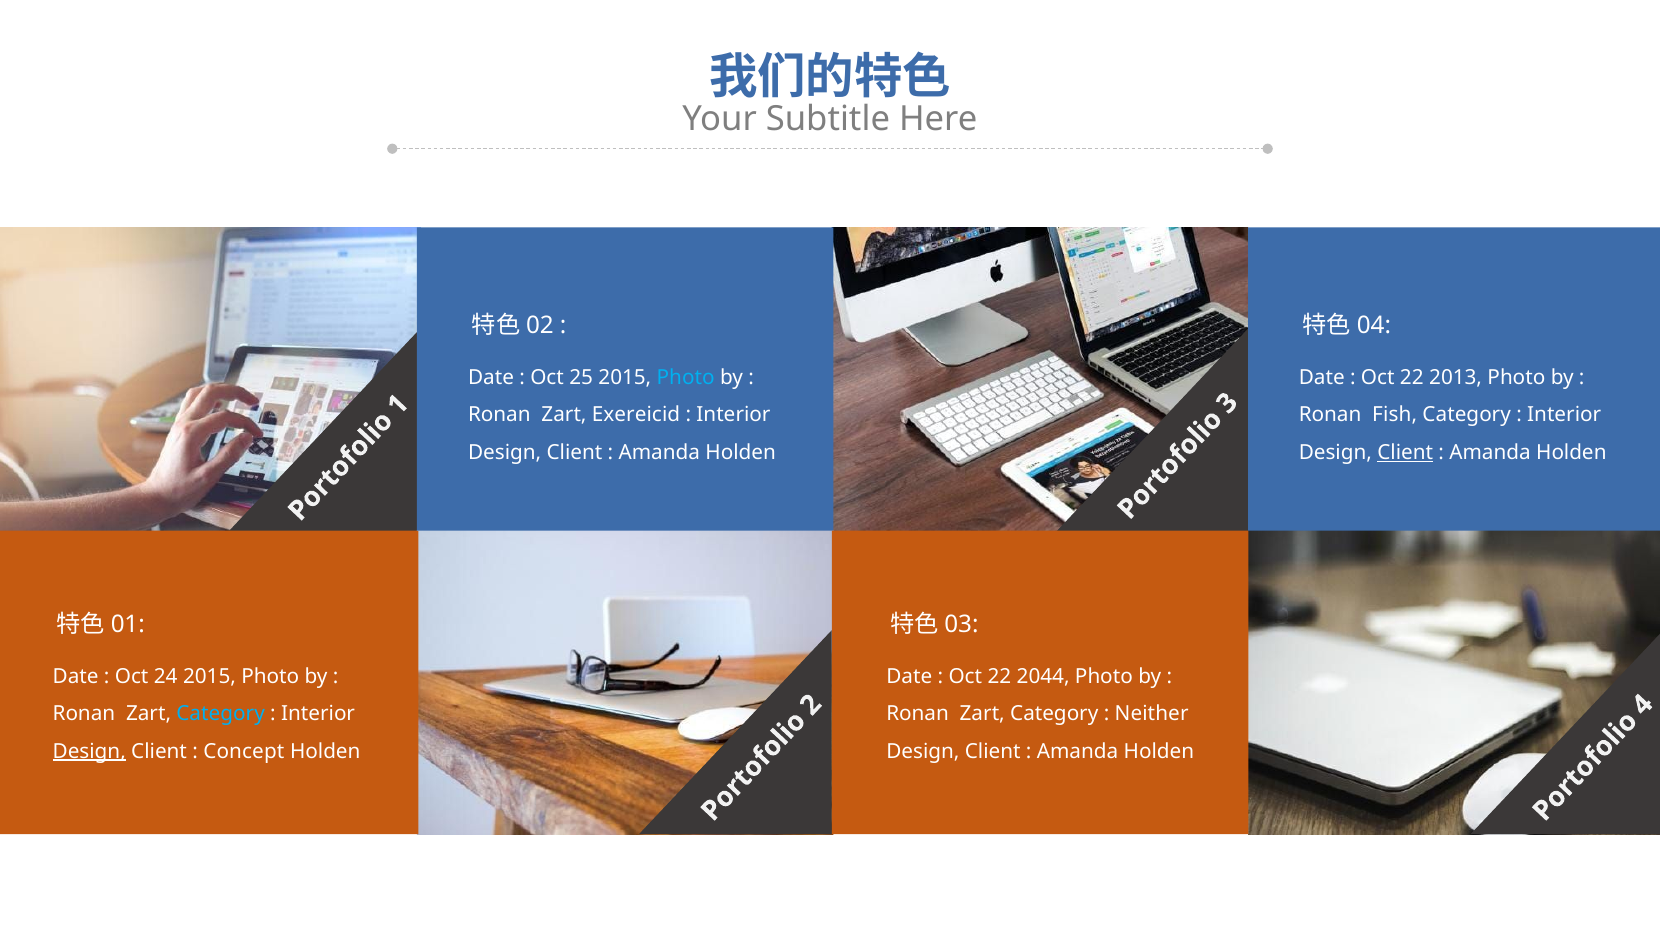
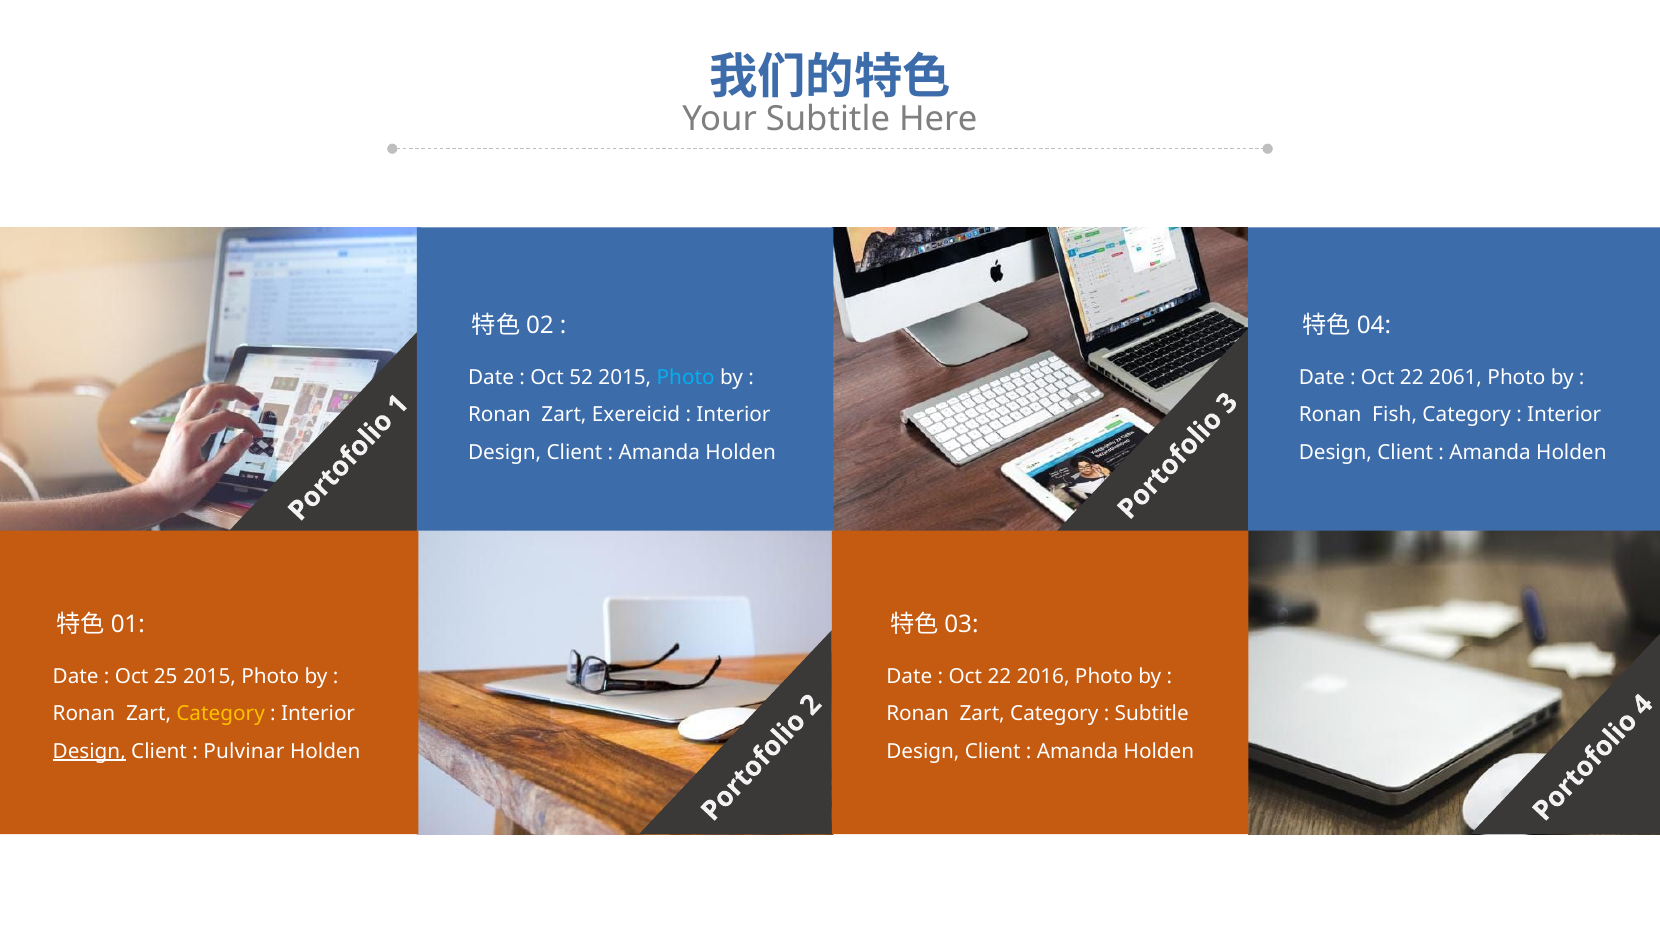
25: 25 -> 52
2013: 2013 -> 2061
Client at (1405, 452) underline: present -> none
24: 24 -> 25
2044: 2044 -> 2016
Category at (221, 714) colour: light blue -> yellow
Neither at (1152, 714): Neither -> Subtitle
Concept: Concept -> Pulvinar
